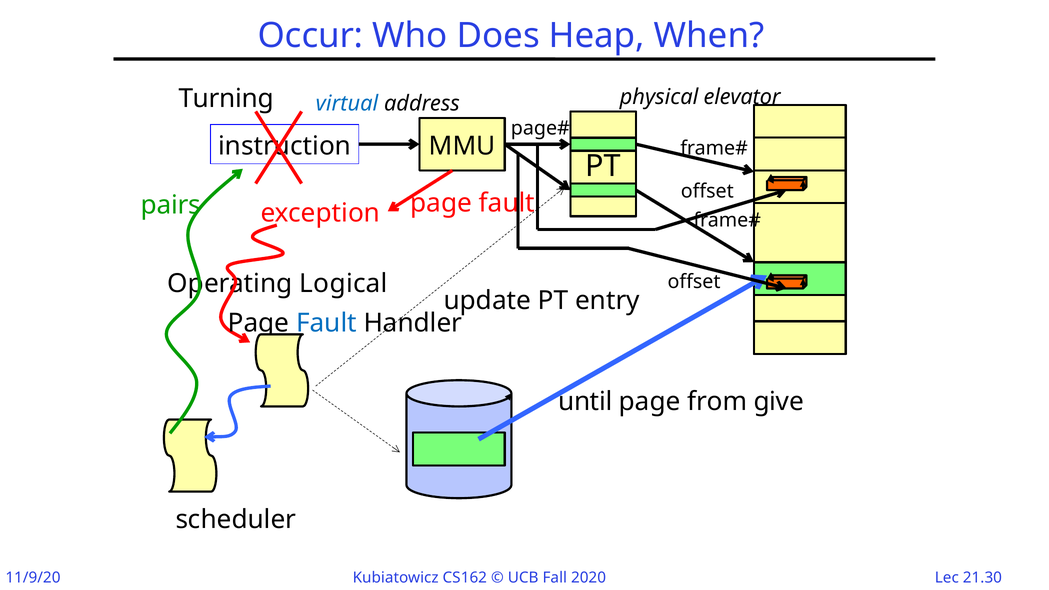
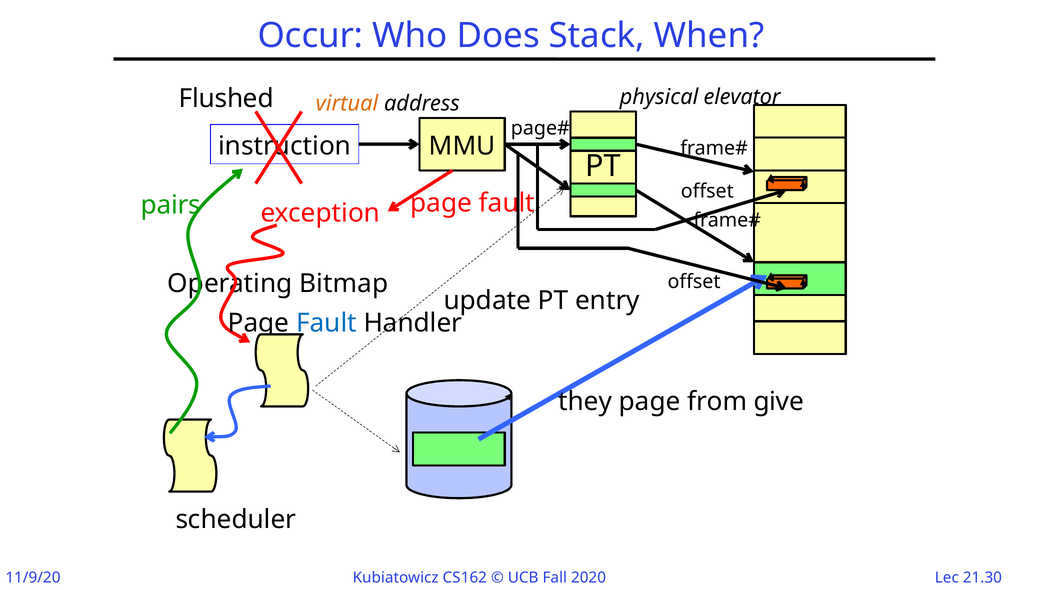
Heap: Heap -> Stack
Turning: Turning -> Flushed
virtual colour: blue -> orange
Logical: Logical -> Bitmap
until: until -> they
